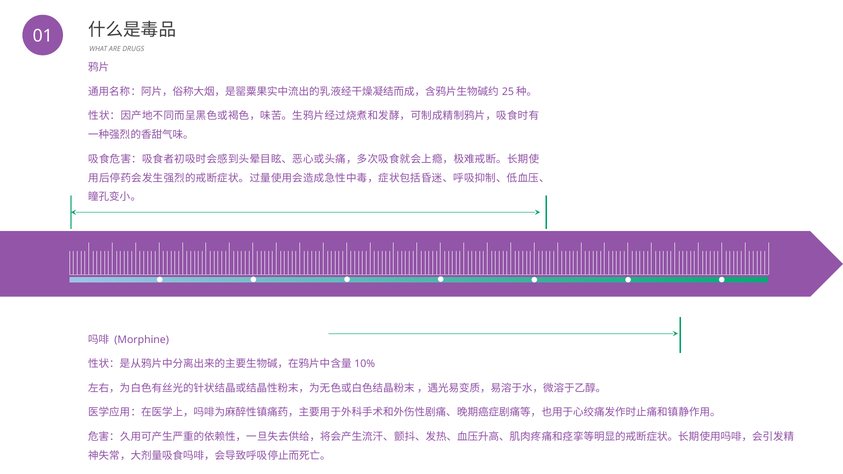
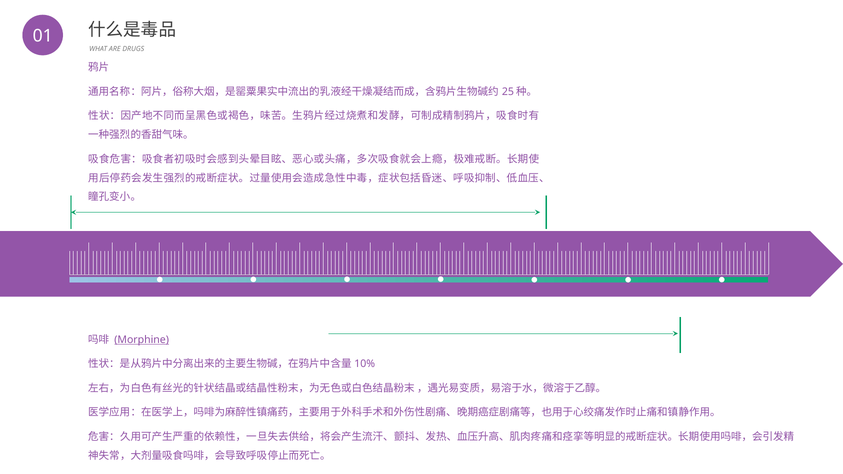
Morphine underline: none -> present
